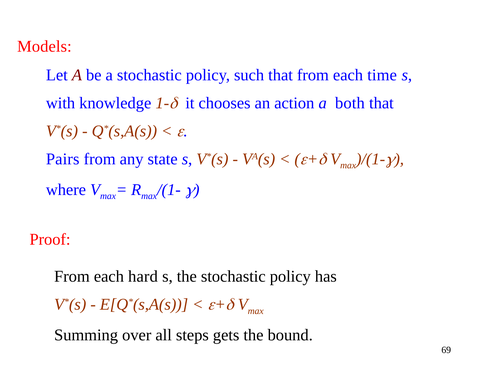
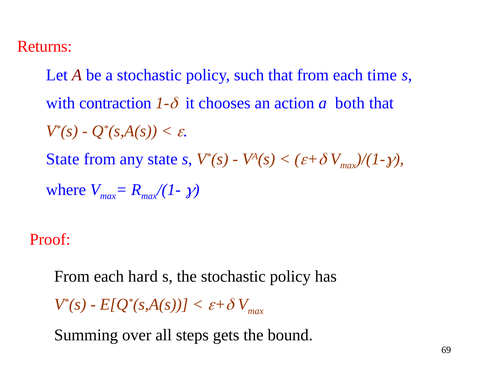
Models: Models -> Returns
knowledge: knowledge -> contraction
Pairs at (63, 159): Pairs -> State
